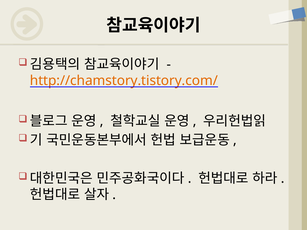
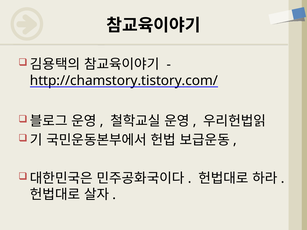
http://chamstory.tistory.com/ colour: orange -> black
